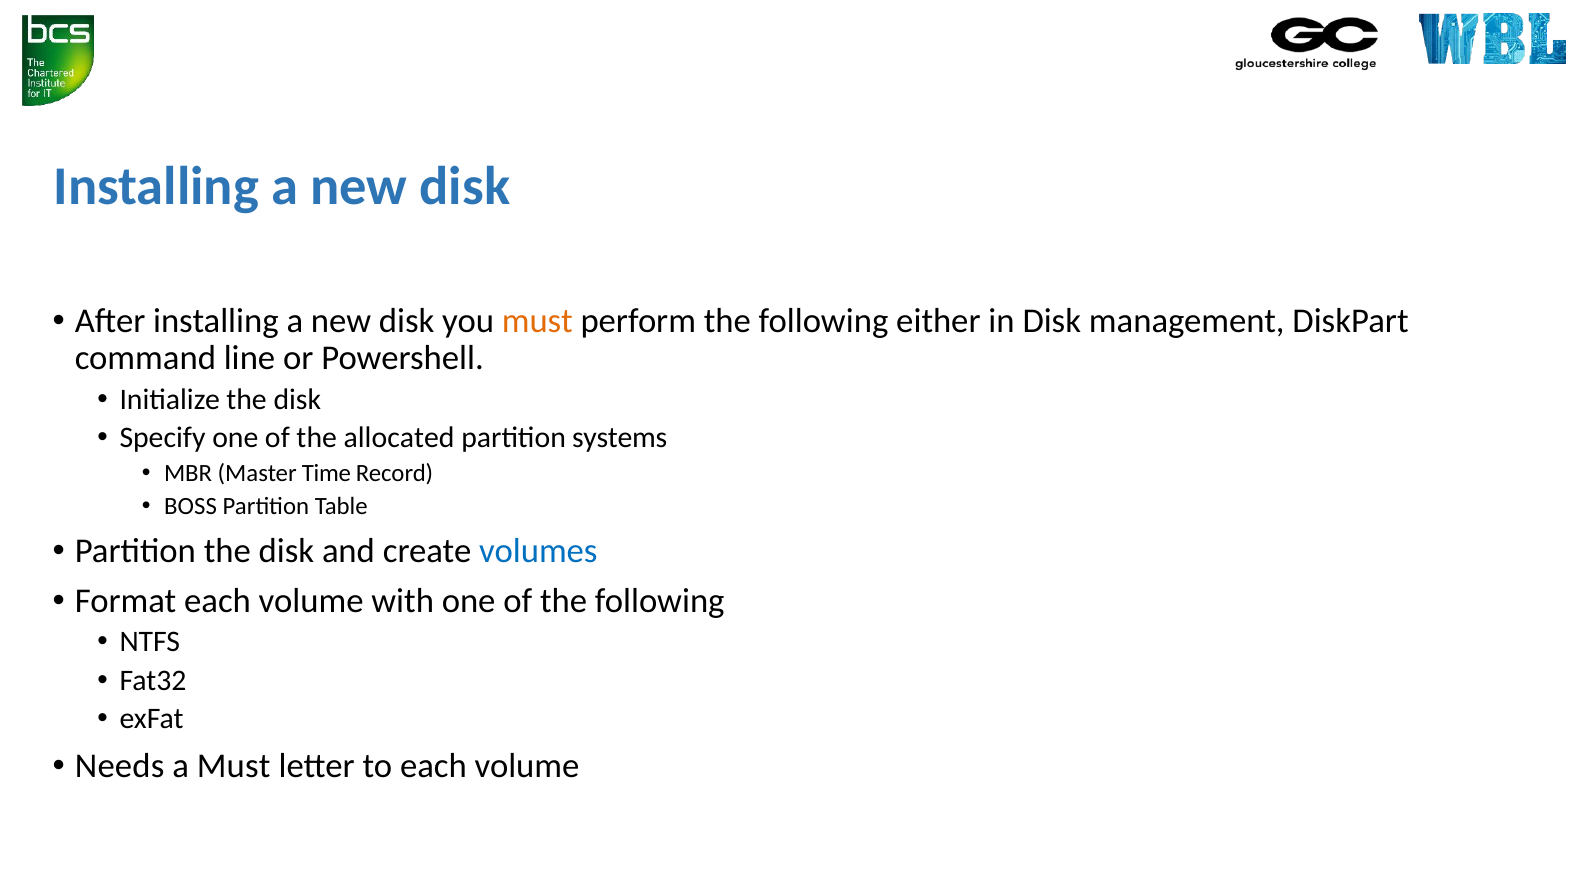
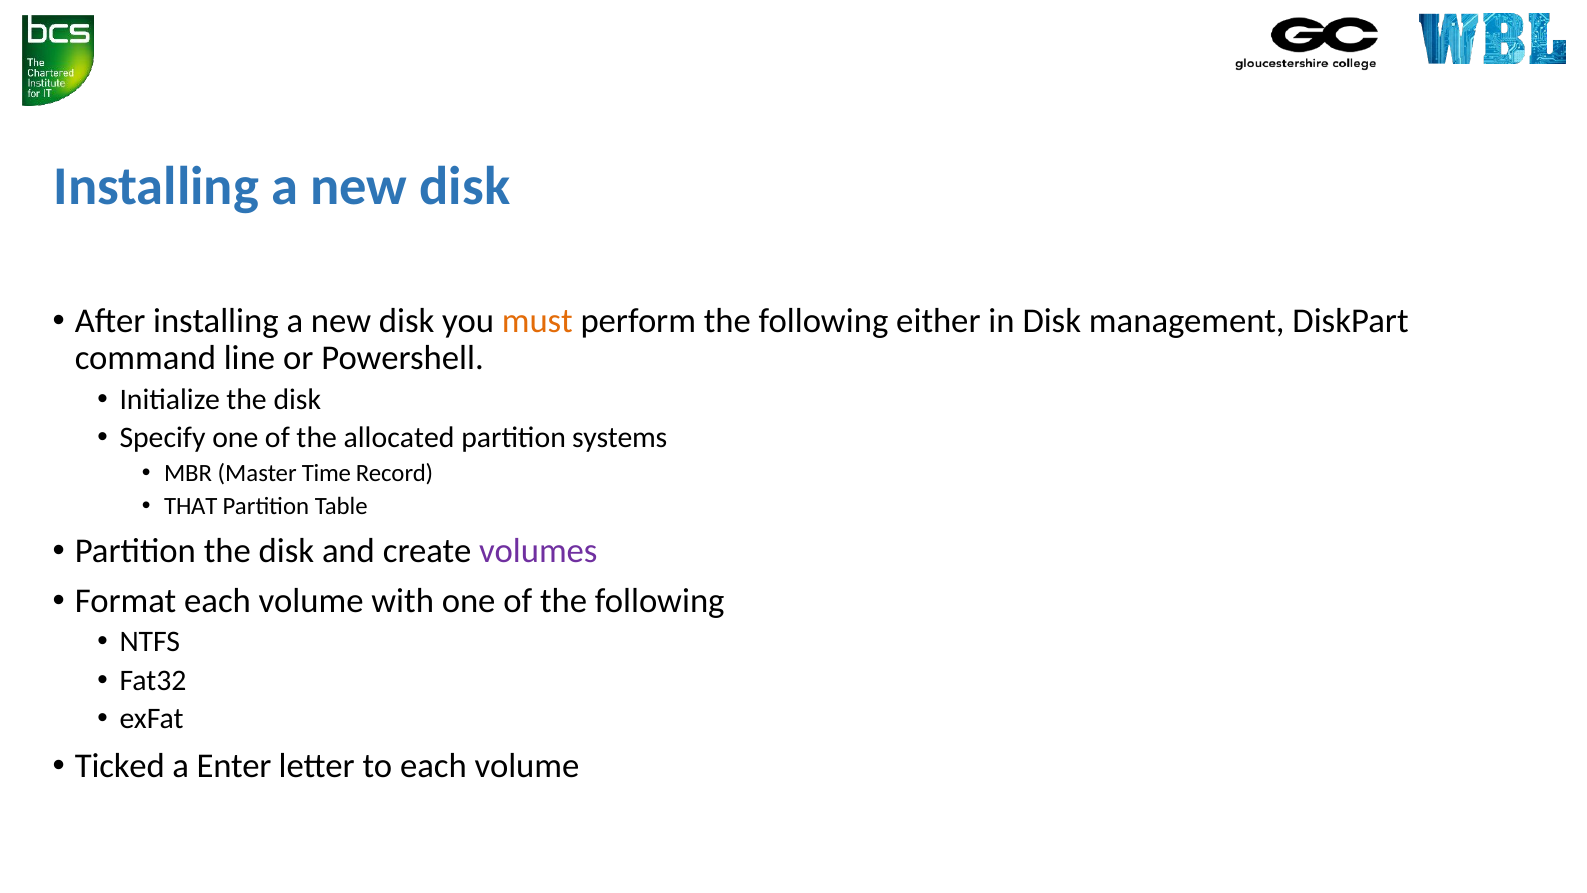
BOSS: BOSS -> THAT
volumes colour: blue -> purple
Needs: Needs -> Ticked
a Must: Must -> Enter
